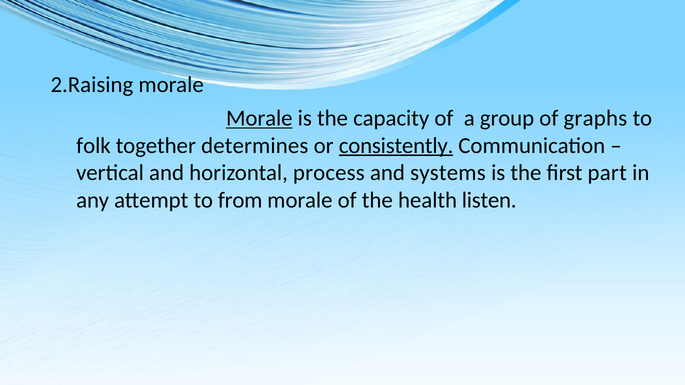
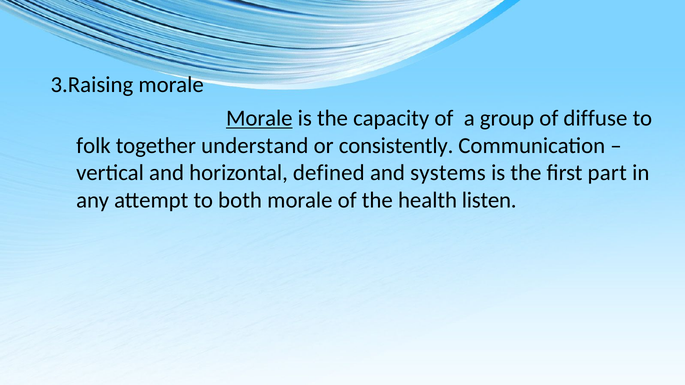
2.Raising: 2.Raising -> 3.Raising
graphs: graphs -> diffuse
determines: determines -> understand
consistently underline: present -> none
process: process -> defined
from: from -> both
